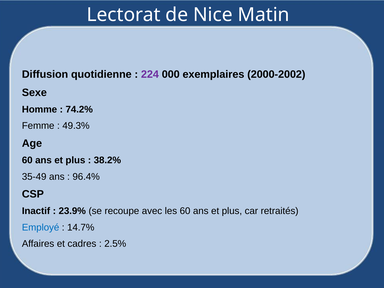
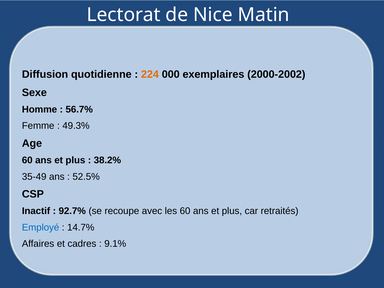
224 colour: purple -> orange
74.2%: 74.2% -> 56.7%
96.4%: 96.4% -> 52.5%
23.9%: 23.9% -> 92.7%
2.5%: 2.5% -> 9.1%
